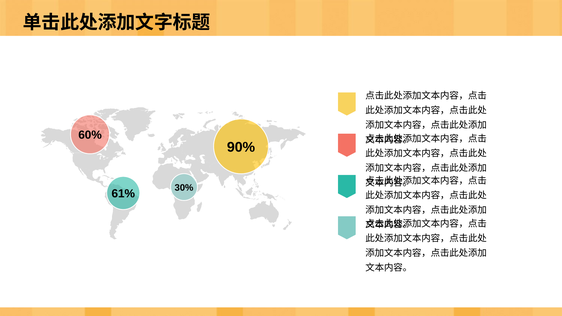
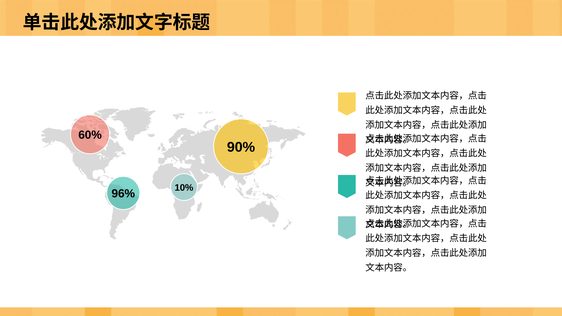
30%: 30% -> 10%
61%: 61% -> 96%
